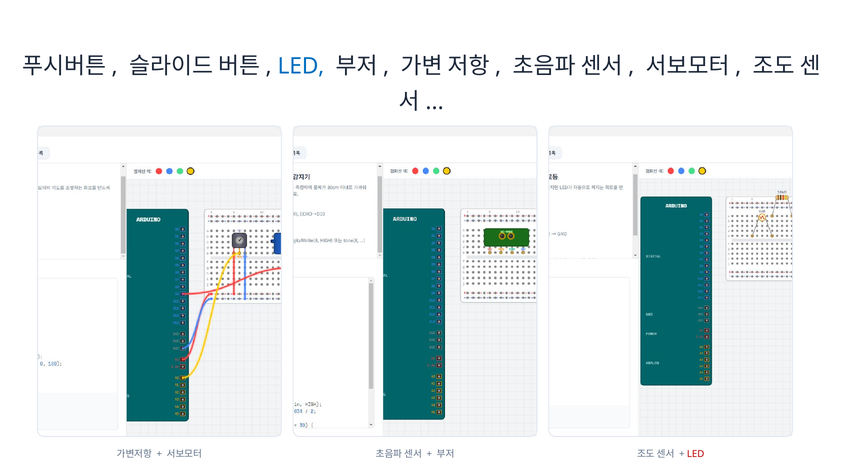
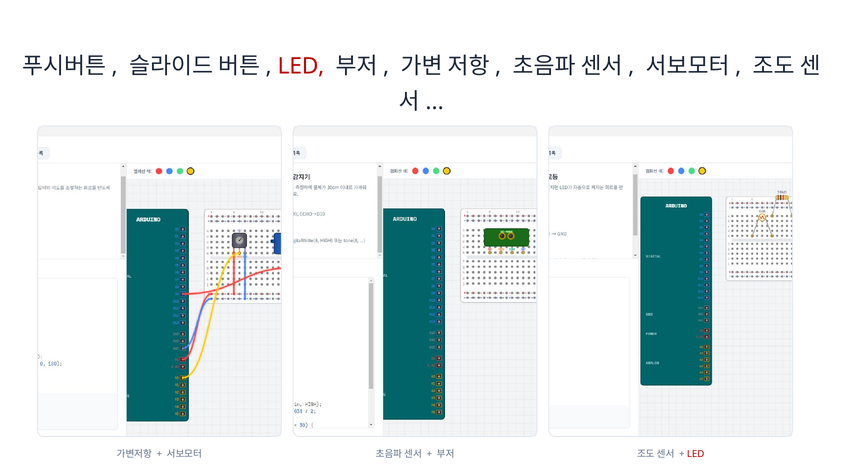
LED at (301, 66) colour: blue -> red
